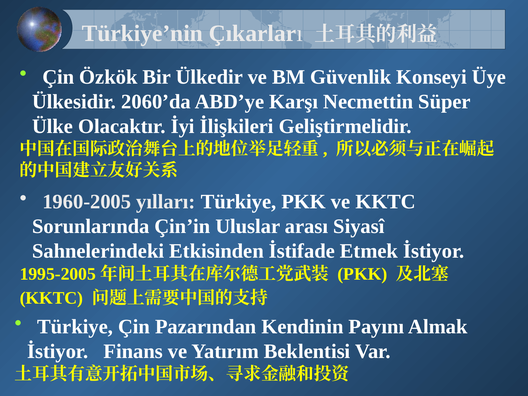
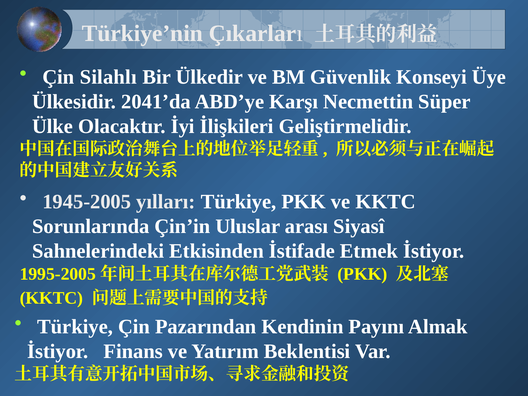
Özkök: Özkök -> Silahlı
2060’da: 2060’da -> 2041’da
1960-2005: 1960-2005 -> 1945-2005
